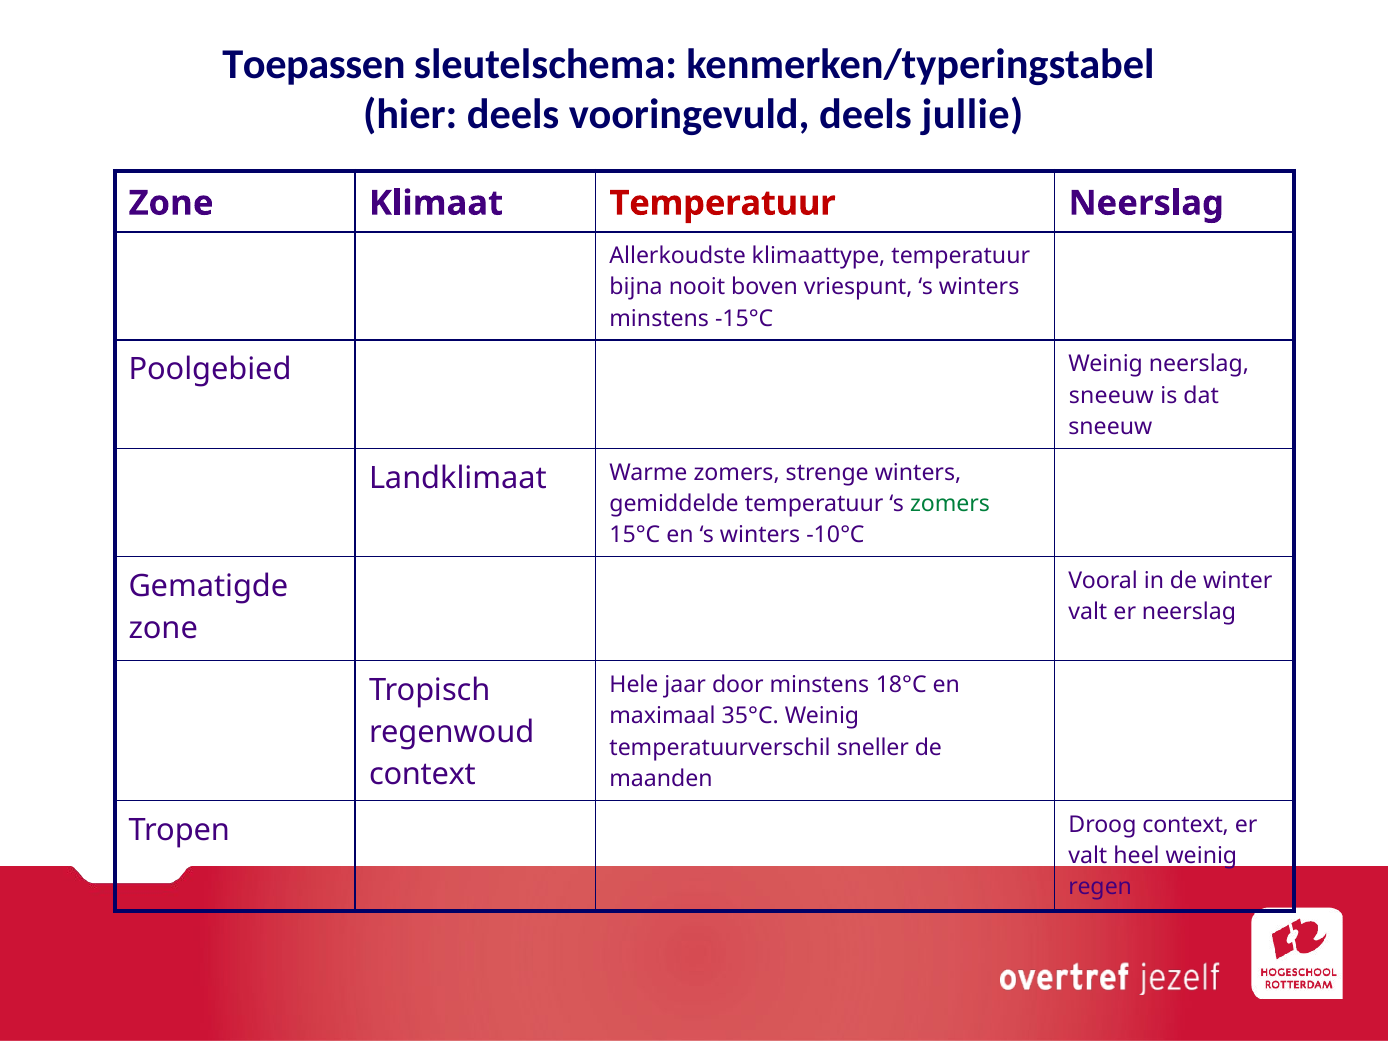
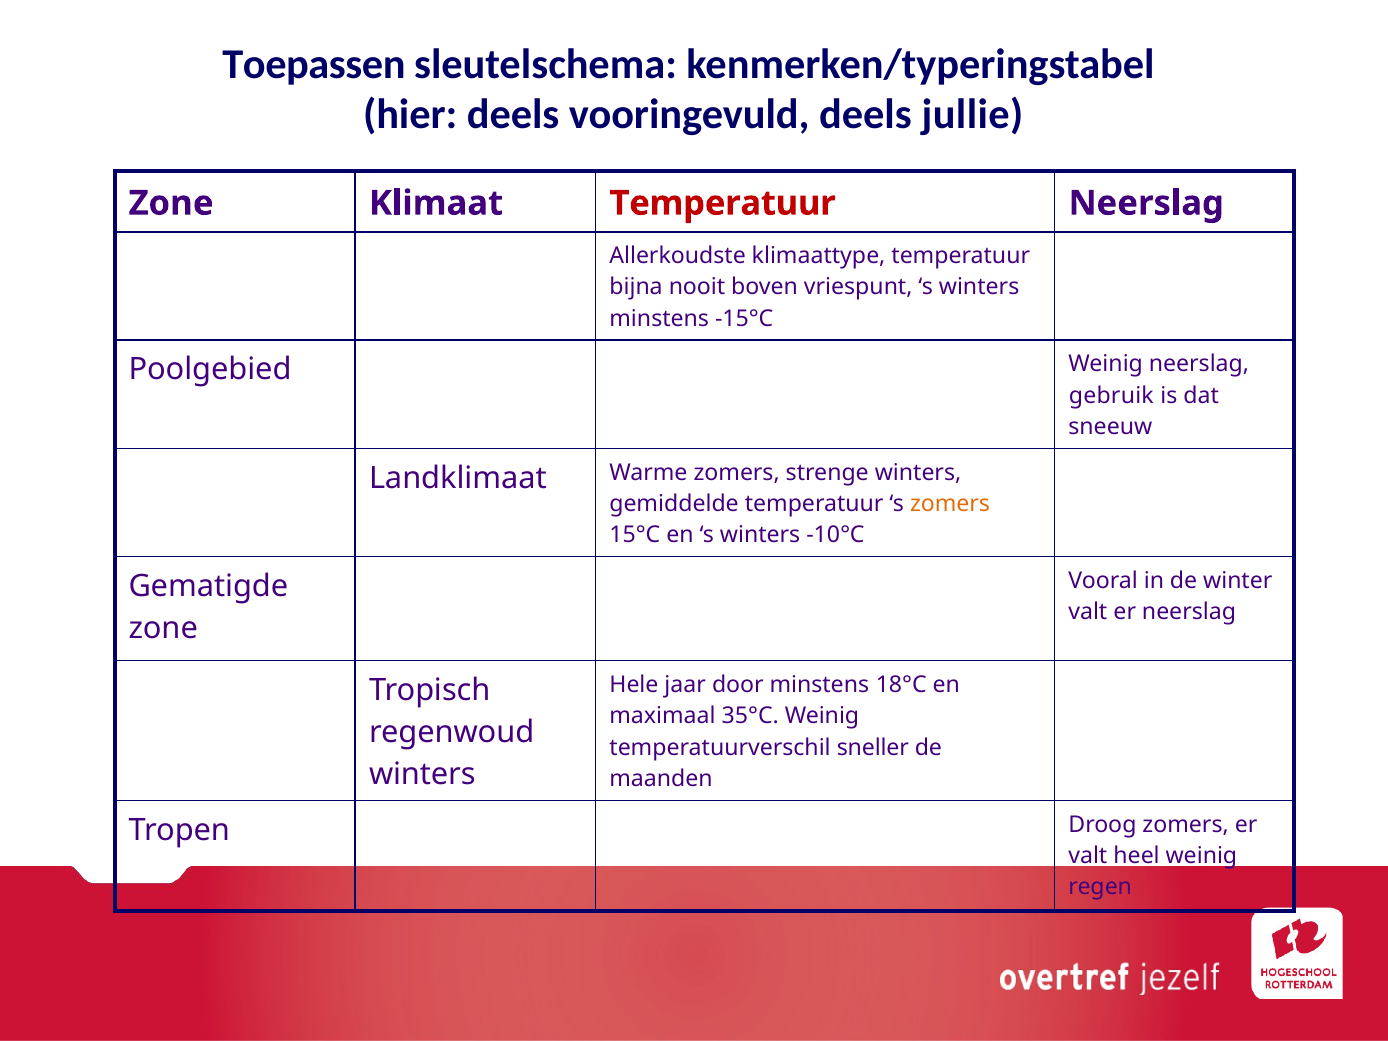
sneeuw at (1111, 396): sneeuw -> gebruik
zomers at (950, 504) colour: green -> orange
context at (422, 774): context -> winters
Droog context: context -> zomers
